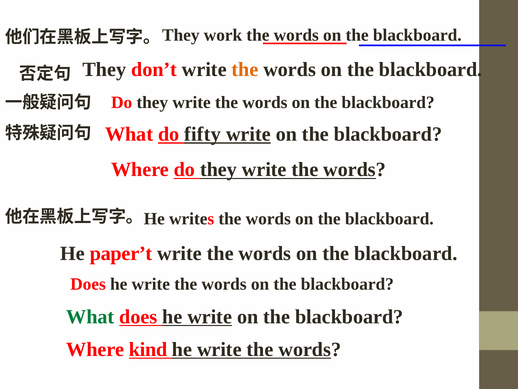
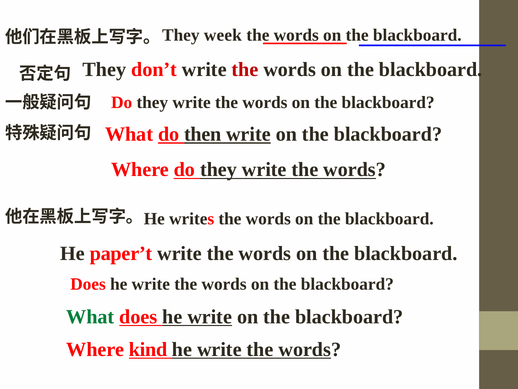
work: work -> week
the at (245, 70) colour: orange -> red
fifty: fifty -> then
